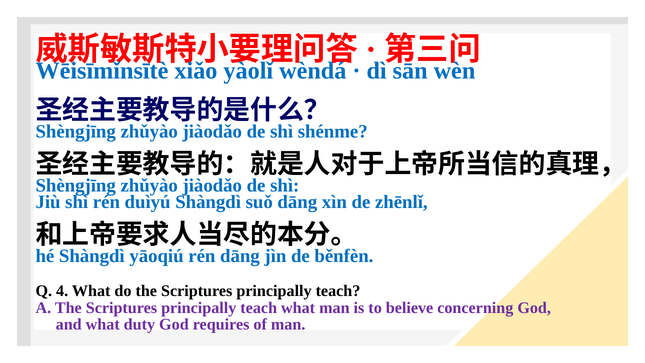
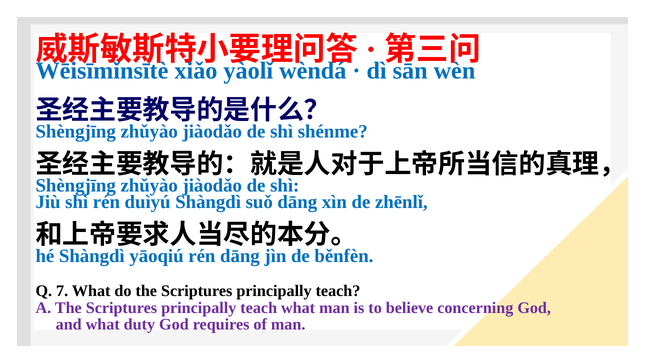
4: 4 -> 7
